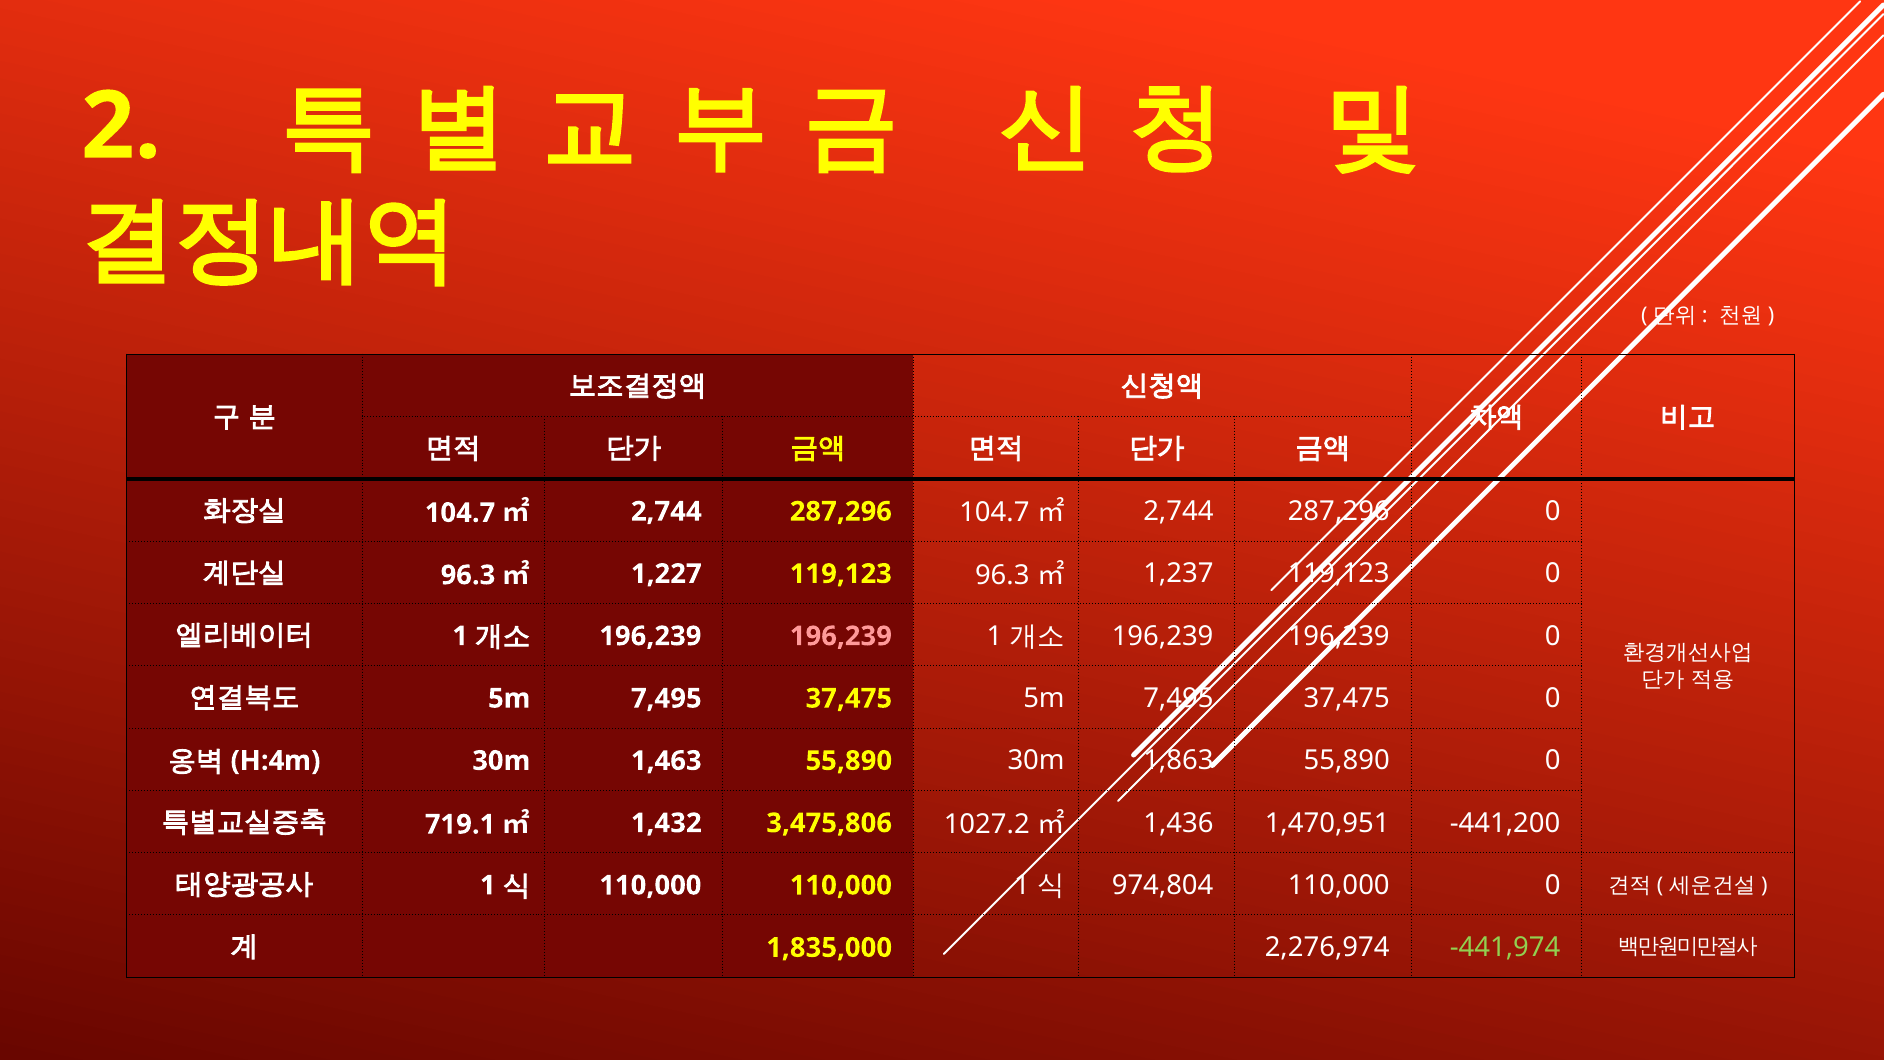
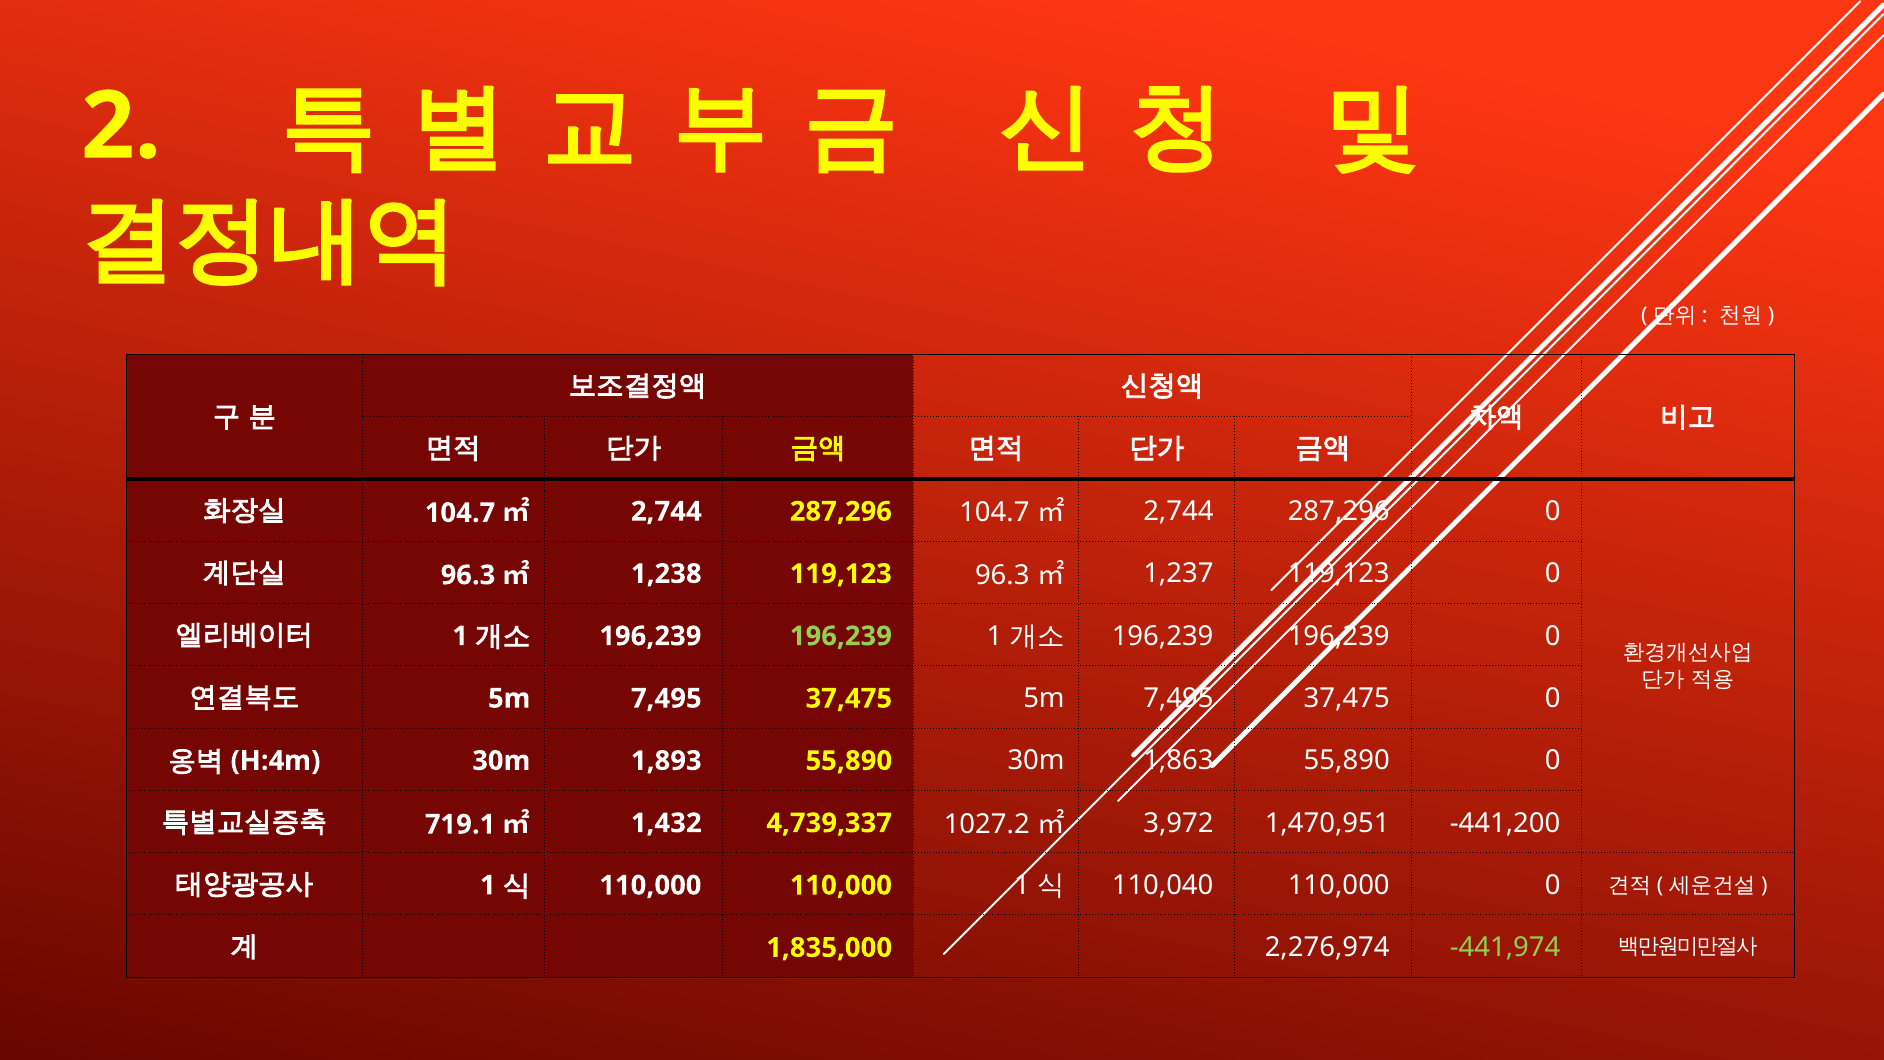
1,227: 1,227 -> 1,238
196,239 at (841, 636) colour: pink -> light green
1,463: 1,463 -> 1,893
3,475,806: 3,475,806 -> 4,739,337
1,436: 1,436 -> 3,972
974,804: 974,804 -> 110,040
